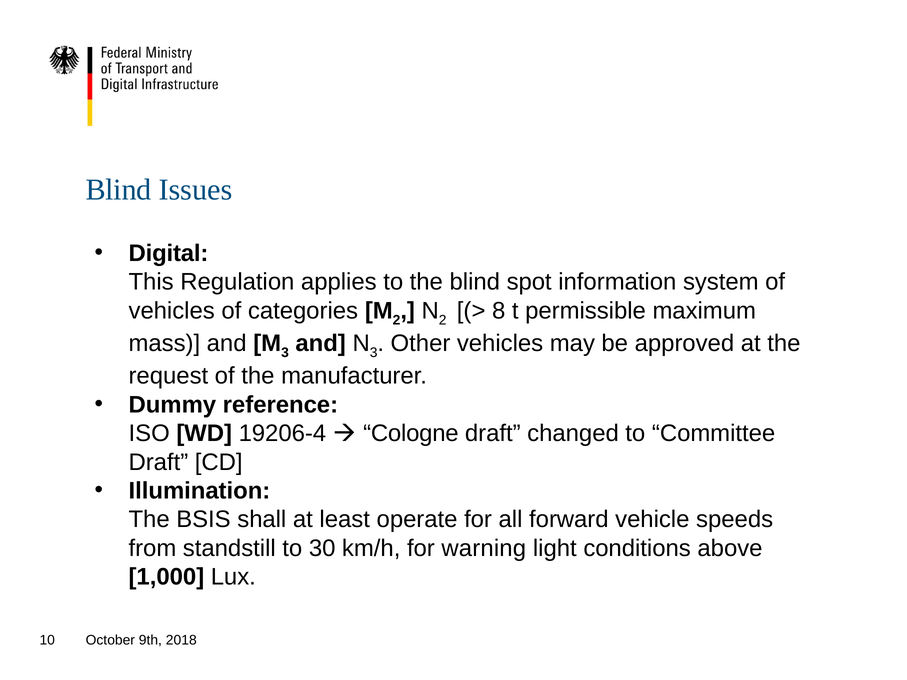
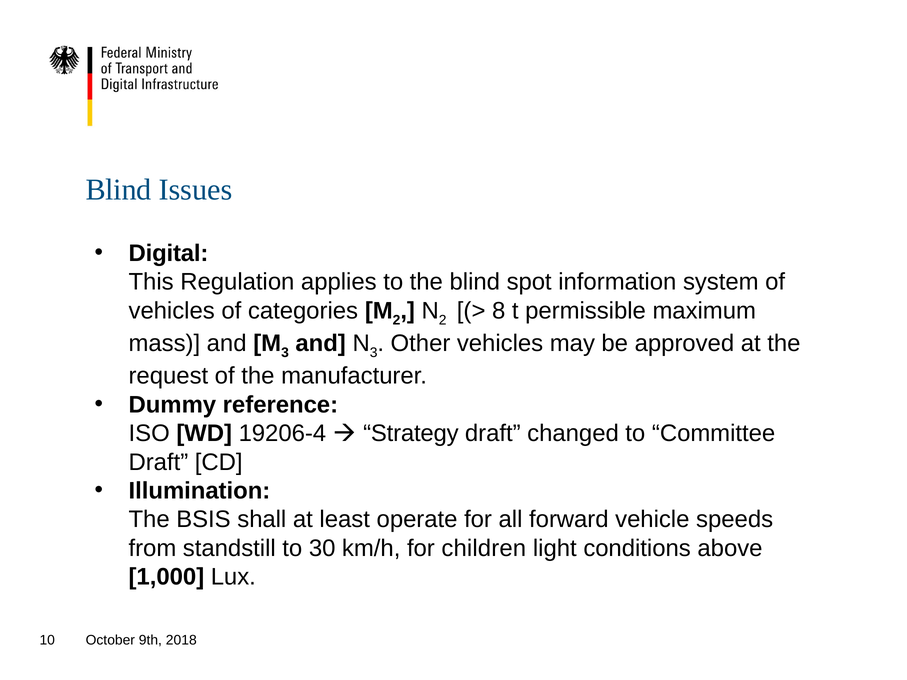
Cologne: Cologne -> Strategy
warning: warning -> children
